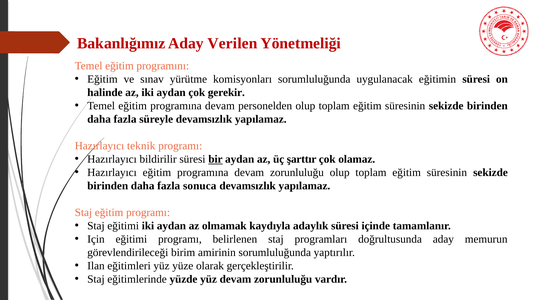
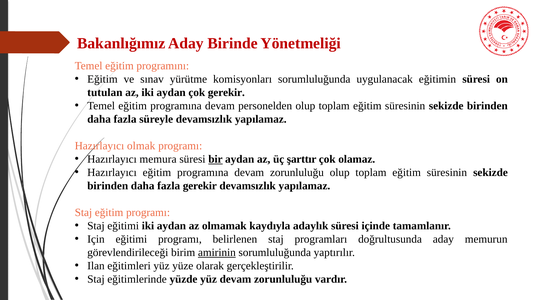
Verilen: Verilen -> Birinde
halinde: halinde -> tutulan
teknik: teknik -> olmak
bildirilir: bildirilir -> memura
fazla sonuca: sonuca -> gerekir
amirinin underline: none -> present
